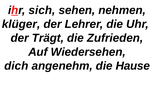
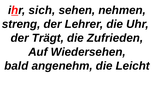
klüger: klüger -> streng
dich: dich -> bald
Hause: Hause -> Leicht
